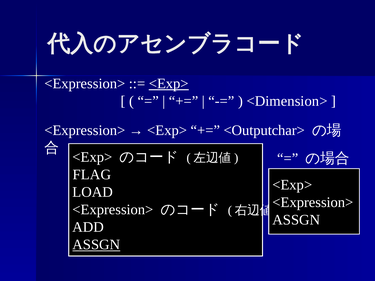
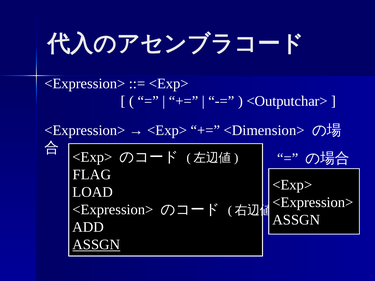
<Exp> at (169, 84) underline: present -> none
<Dimension>: <Dimension> -> <Outputchar>
<Outputchar>: <Outputchar> -> <Dimension>
